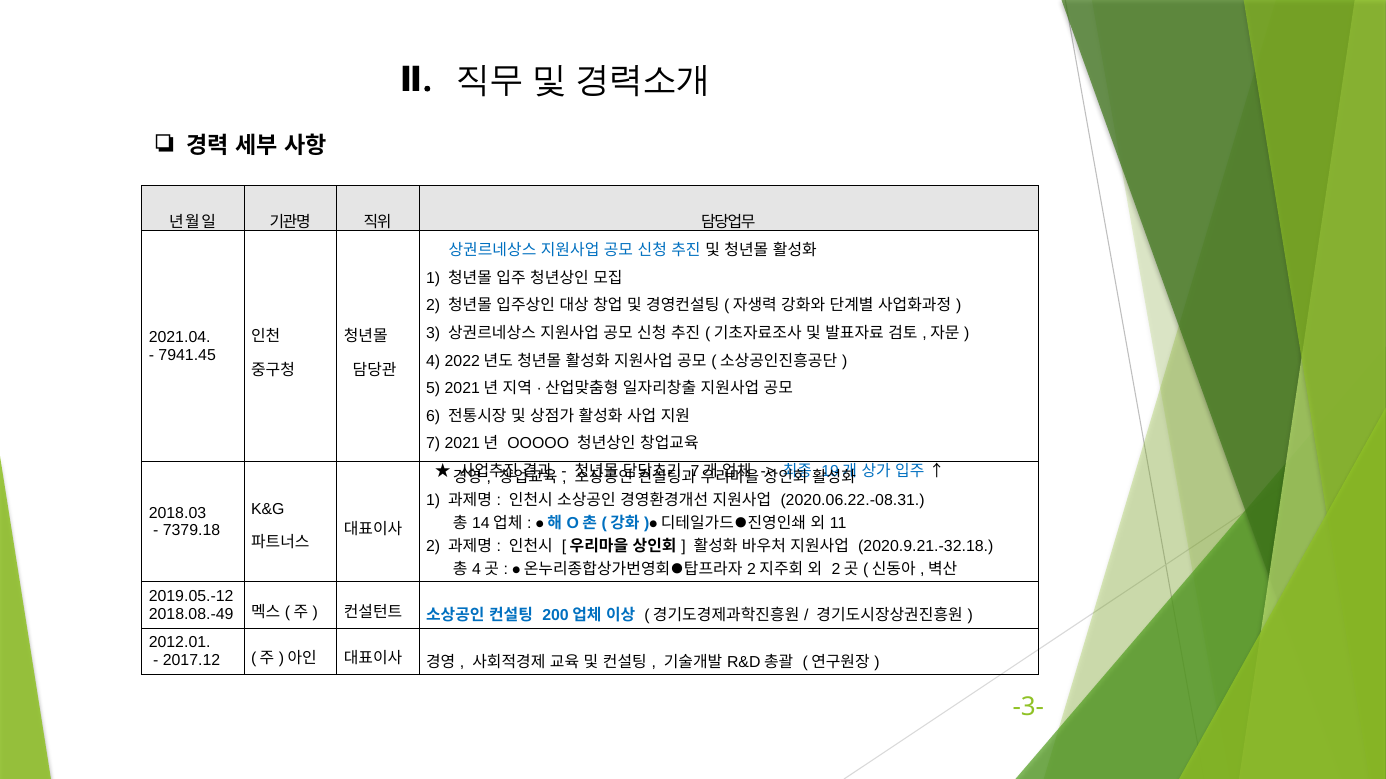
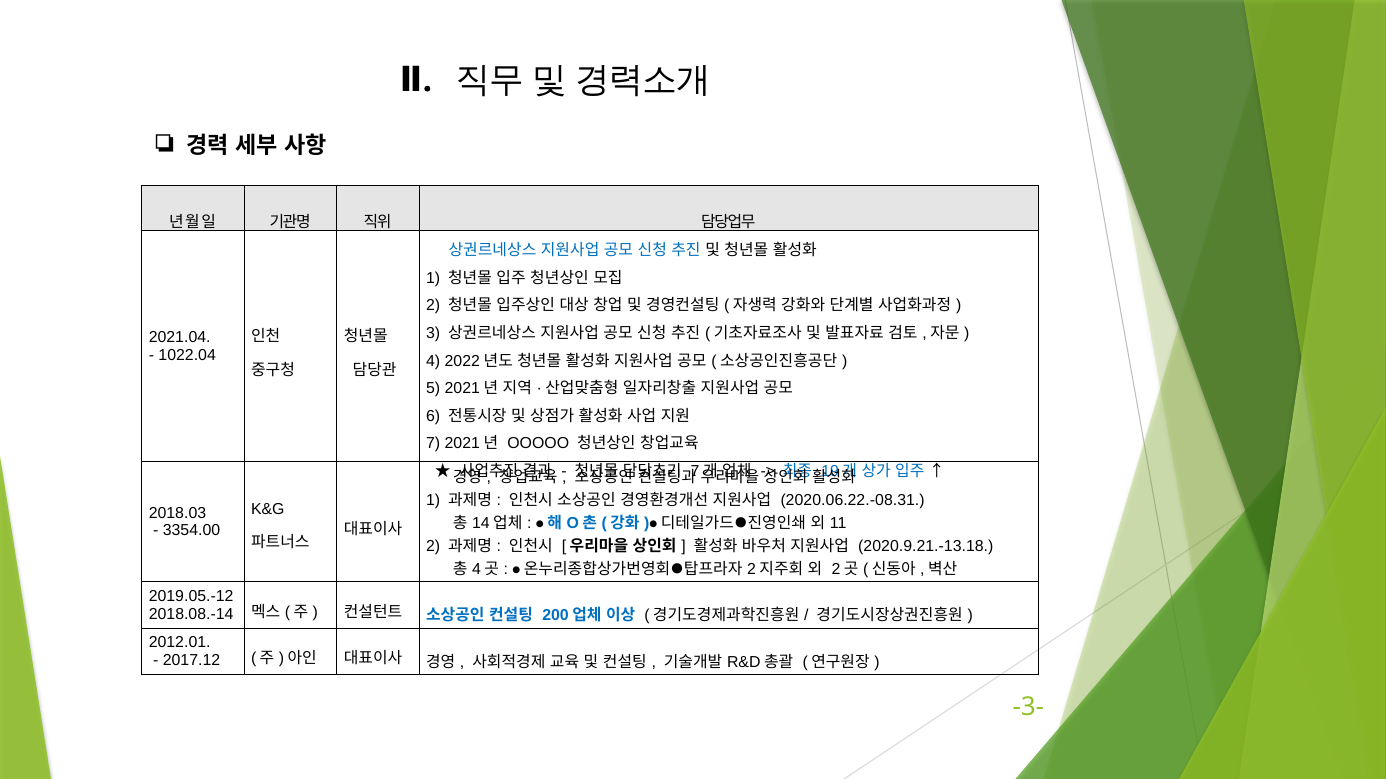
7941.45: 7941.45 -> 1022.04
7379.18: 7379.18 -> 3354.00
2020.9.21.-32.18: 2020.9.21.-32.18 -> 2020.9.21.-13.18
2018.08.-49: 2018.08.-49 -> 2018.08.-14
